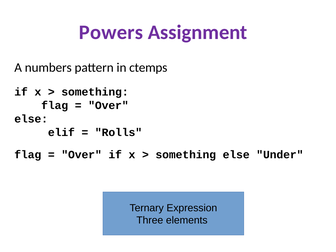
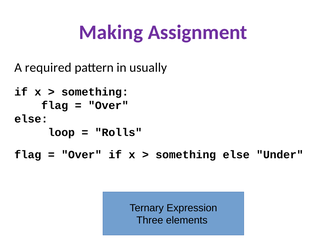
Powers: Powers -> Making
numbers: numbers -> required
ctemps: ctemps -> usually
elif: elif -> loop
